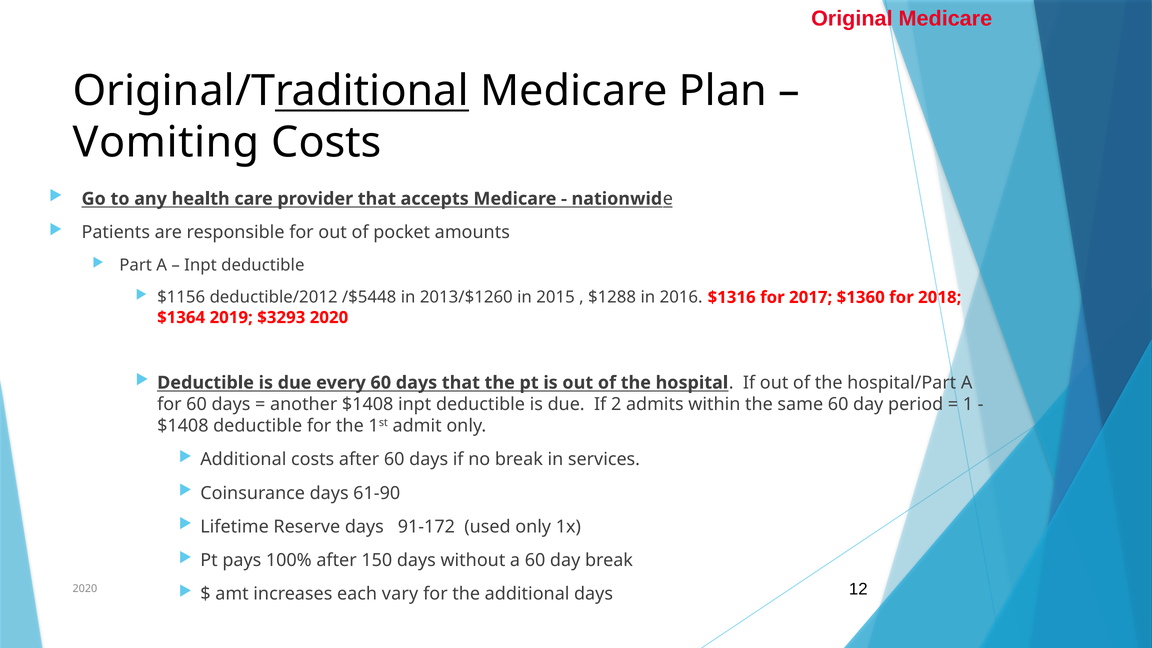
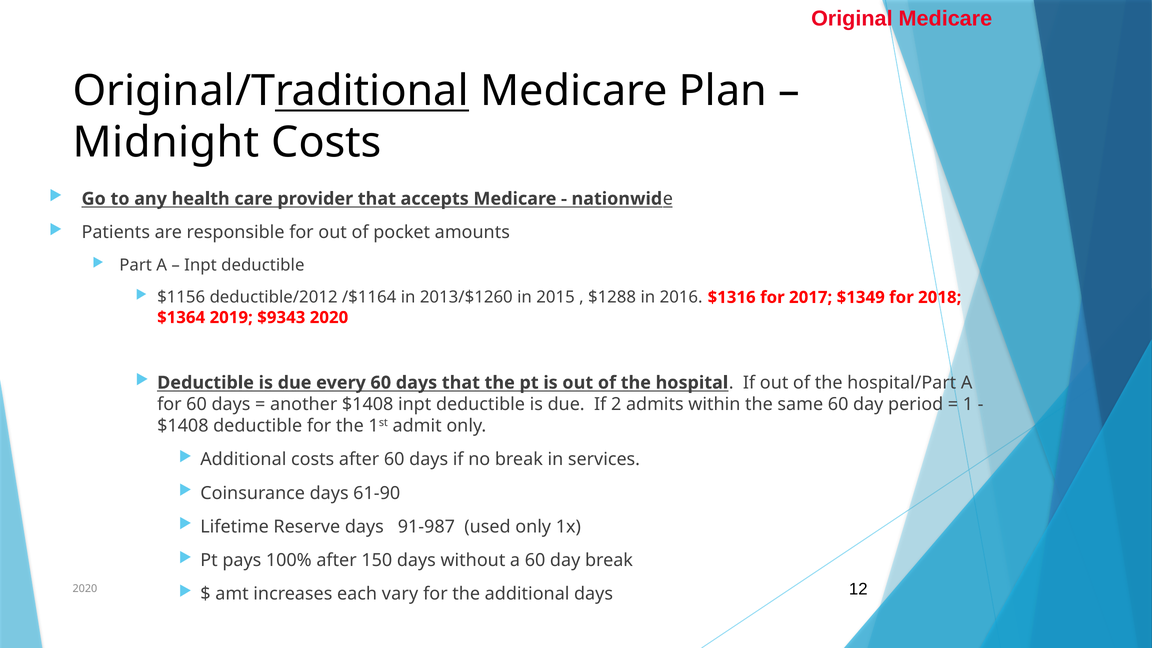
Vomiting: Vomiting -> Midnight
/$5448: /$5448 -> /$1164
$1360: $1360 -> $1349
$3293: $3293 -> $9343
91-172: 91-172 -> 91-987
